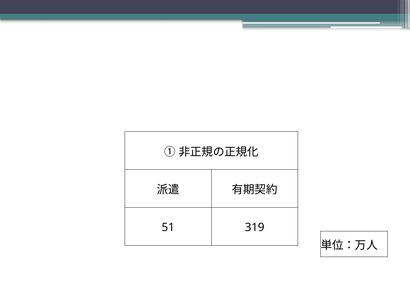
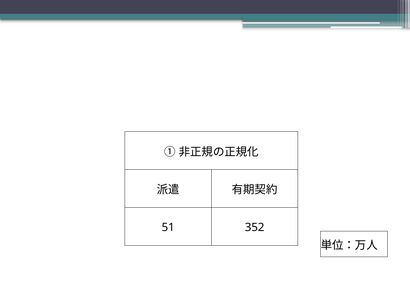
319: 319 -> 352
